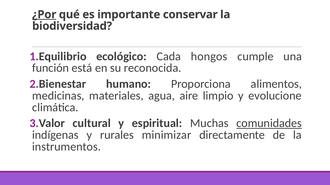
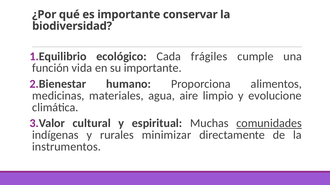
¿Por underline: present -> none
hongos: hongos -> frágiles
está: está -> vida
su reconocida: reconocida -> importante
